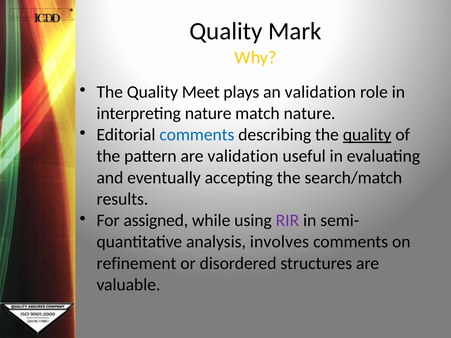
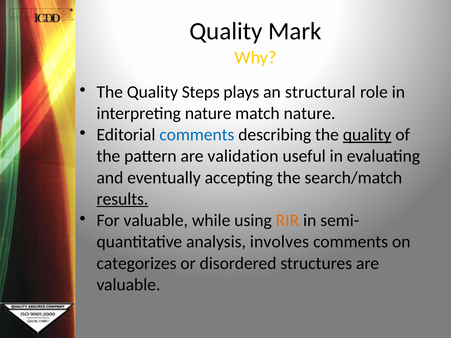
Meet: Meet -> Steps
an validation: validation -> structural
results underline: none -> present
For assigned: assigned -> valuable
RIR colour: purple -> orange
refinement: refinement -> categorizes
